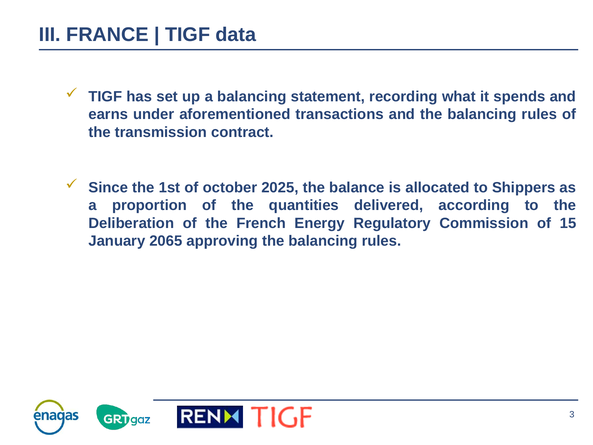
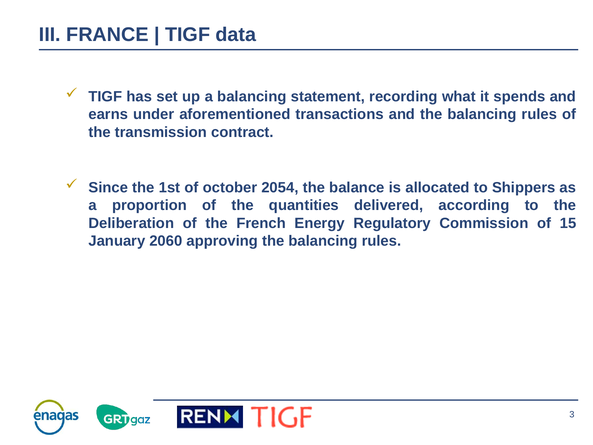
2025: 2025 -> 2054
2065: 2065 -> 2060
